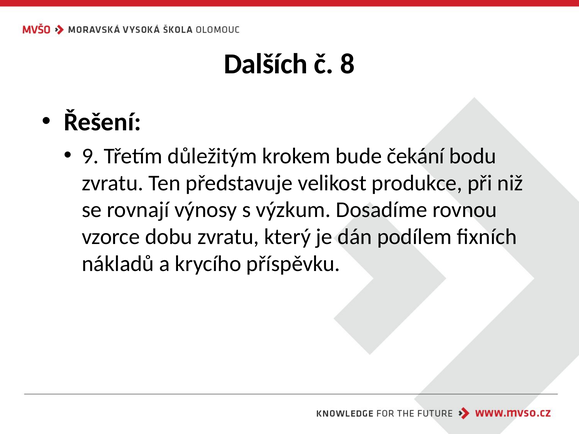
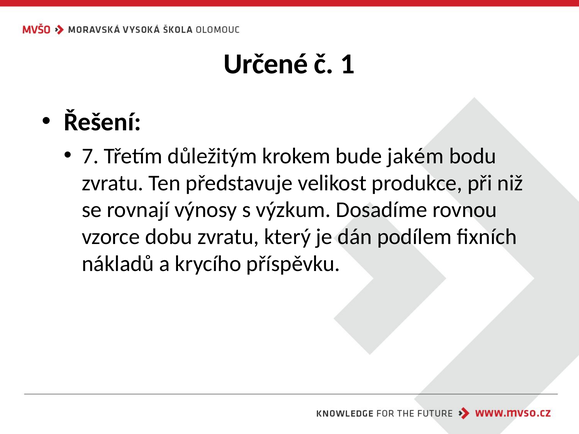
Dalších: Dalších -> Určené
8: 8 -> 1
9: 9 -> 7
čekání: čekání -> jakém
